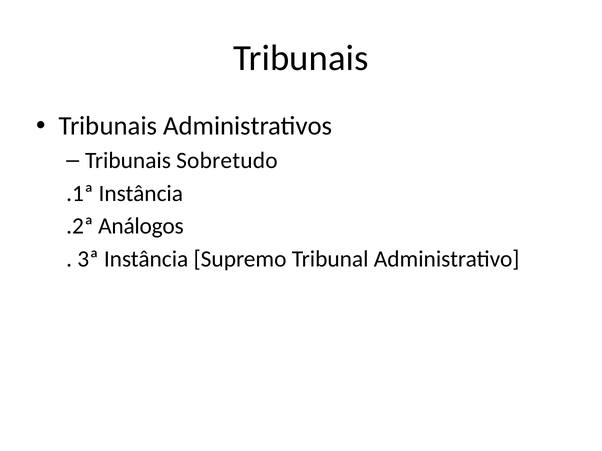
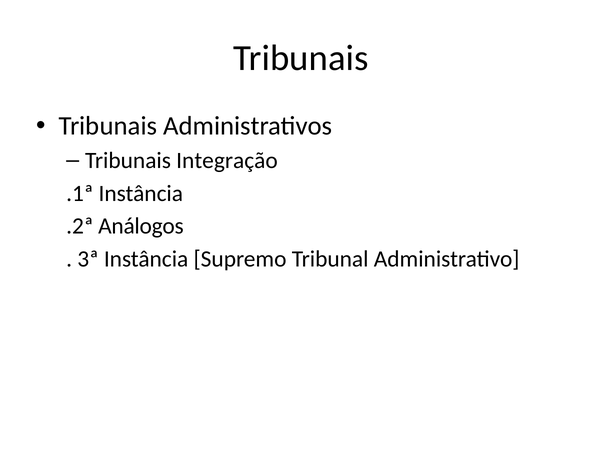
Sobretudo: Sobretudo -> Integração
